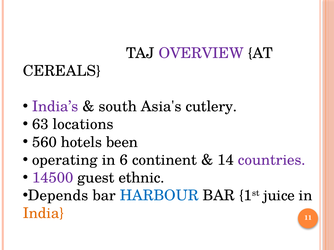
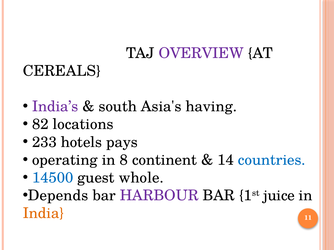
cutlery: cutlery -> having
63: 63 -> 82
560: 560 -> 233
been: been -> pays
6: 6 -> 8
countries colour: purple -> blue
14500 colour: purple -> blue
ethnic: ethnic -> whole
HARBOUR colour: blue -> purple
